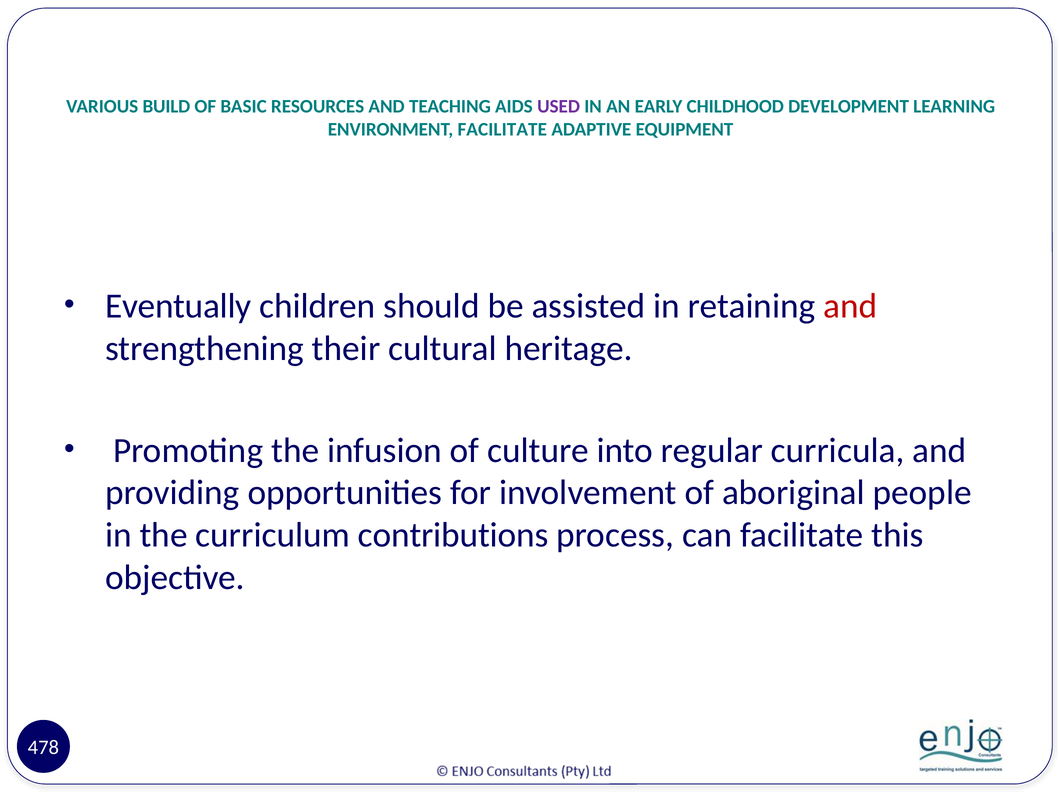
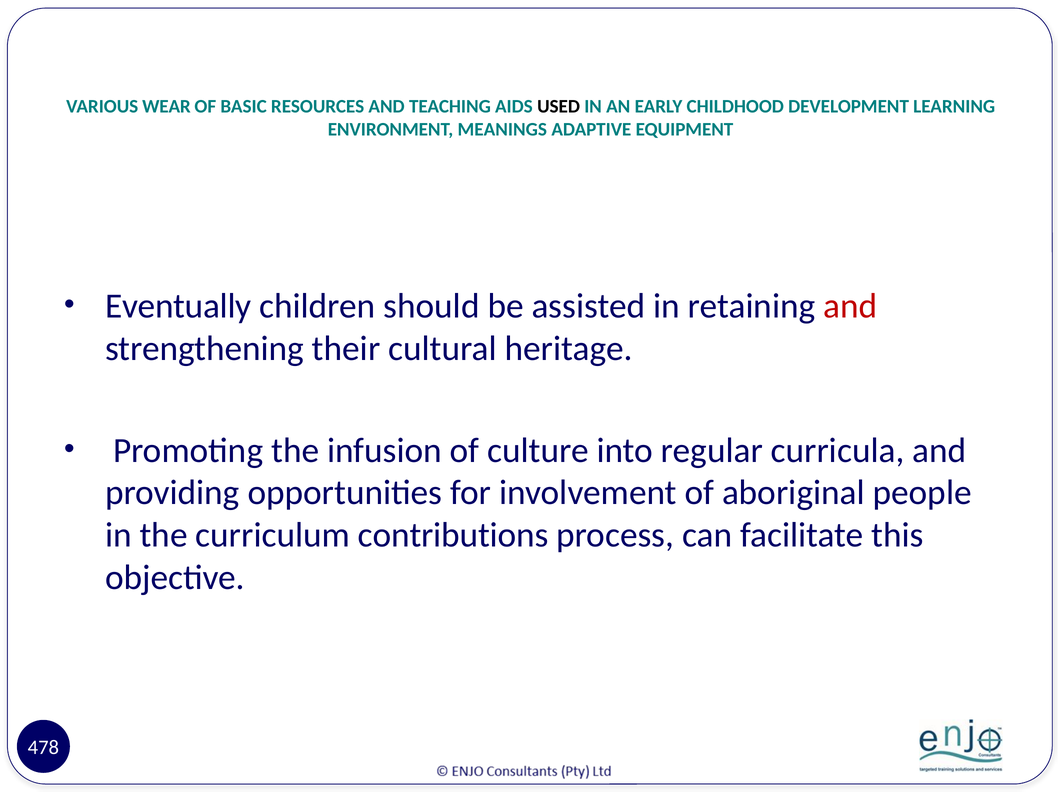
BUILD: BUILD -> WEAR
USED colour: purple -> black
ENVIRONMENT FACILITATE: FACILITATE -> MEANINGS
